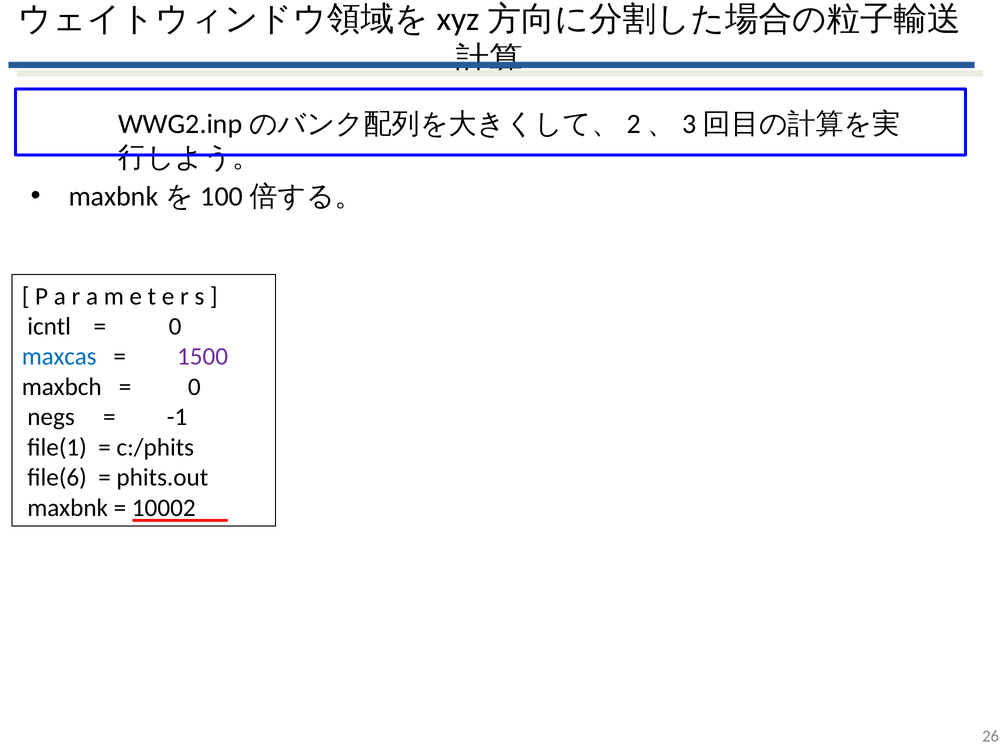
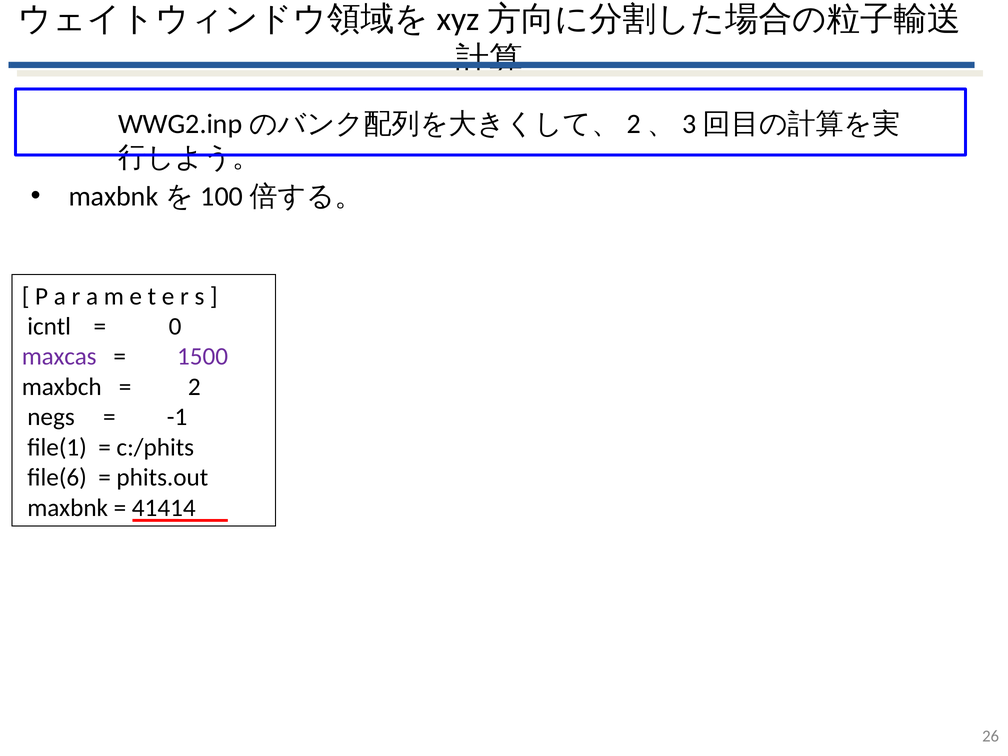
maxcas colour: blue -> purple
0 at (194, 387): 0 -> 2
10002: 10002 -> 41414
